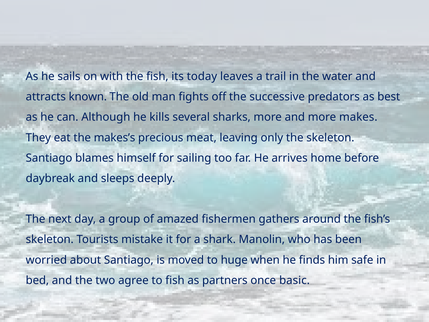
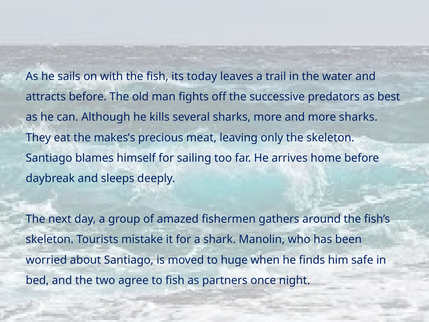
attracts known: known -> before
more makes: makes -> sharks
basic: basic -> night
